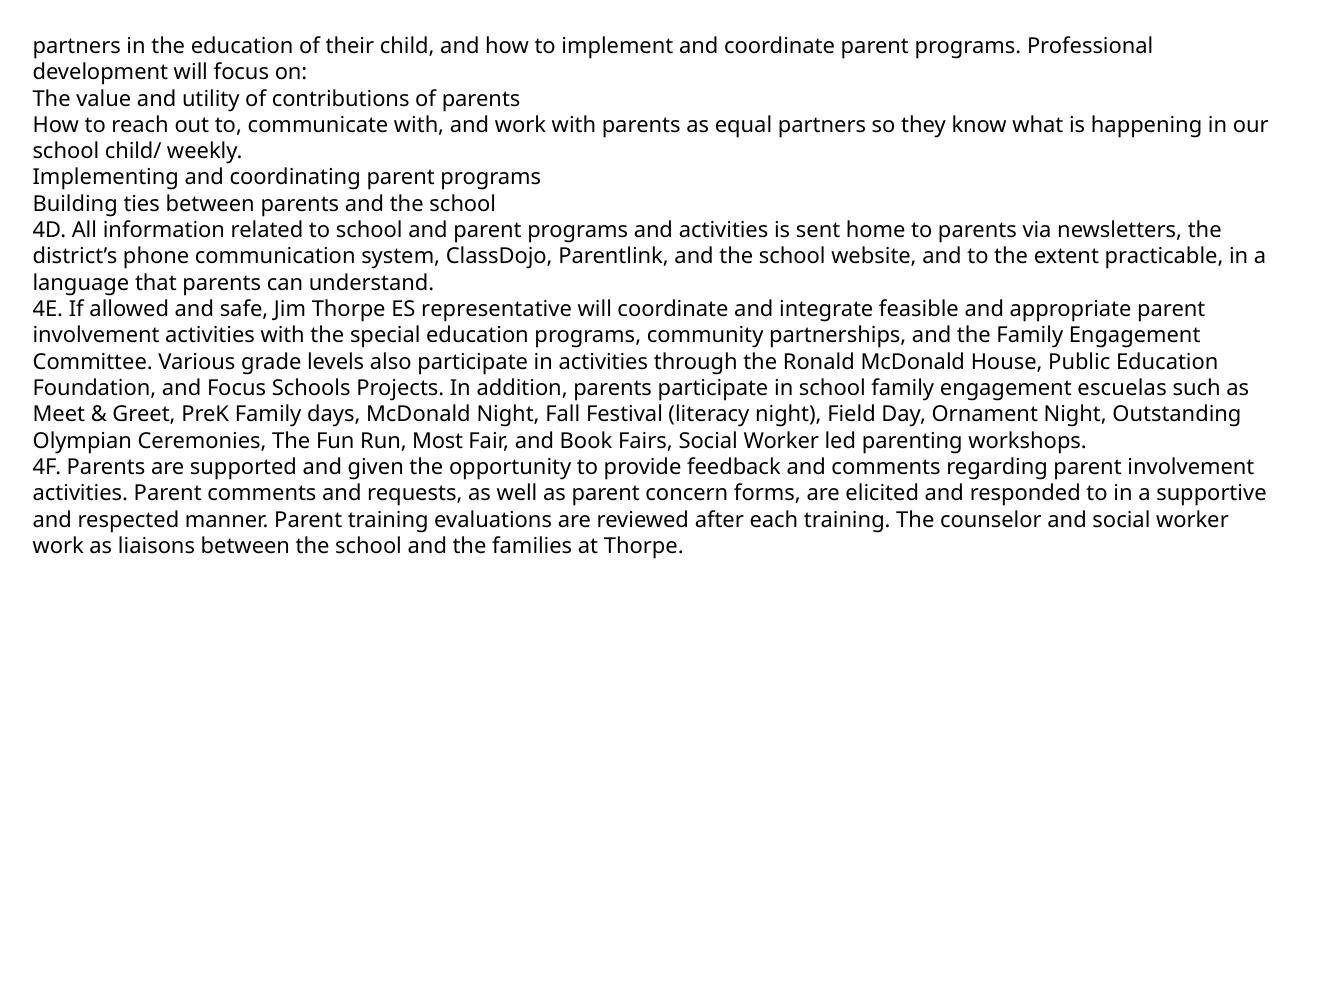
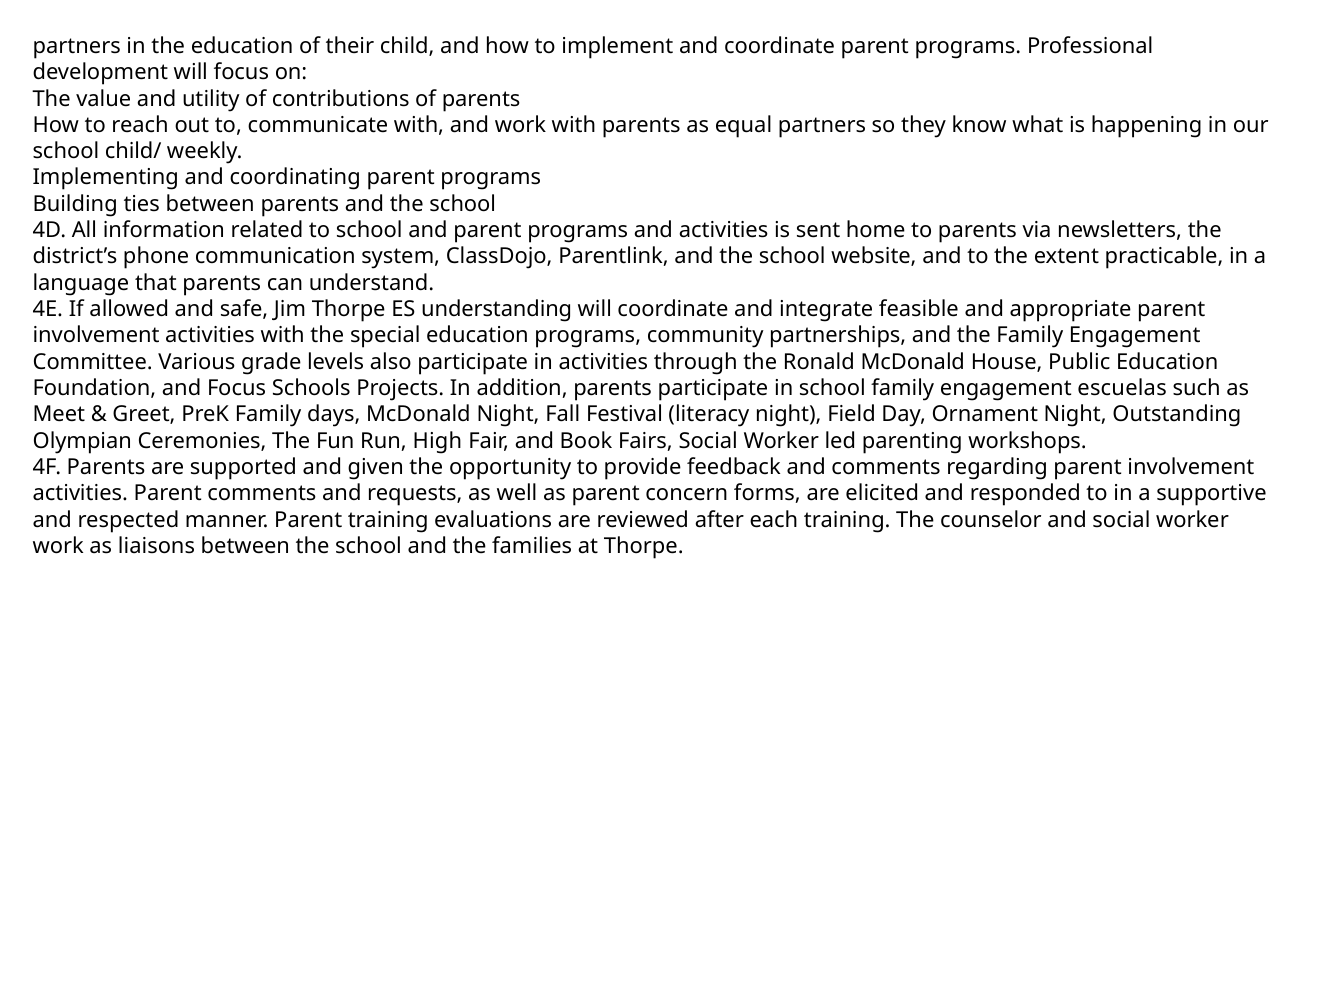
representative: representative -> understanding
Most: Most -> High
